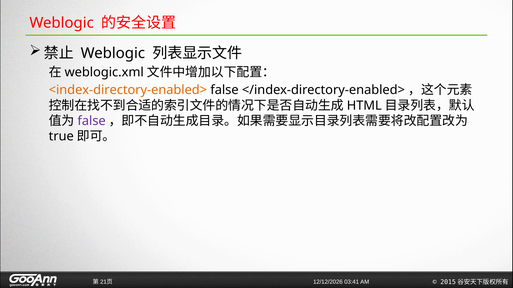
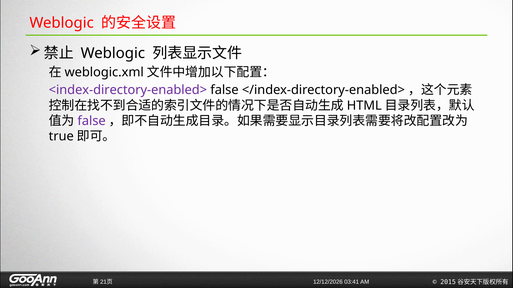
<index-directory-enabled> colour: orange -> purple
